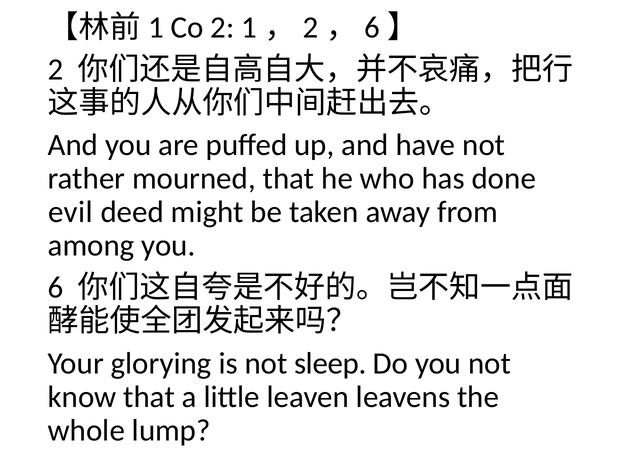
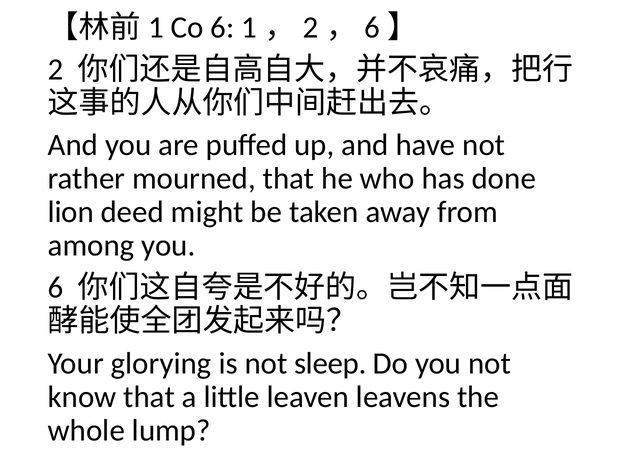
Co 2: 2 -> 6
evil: evil -> lion
